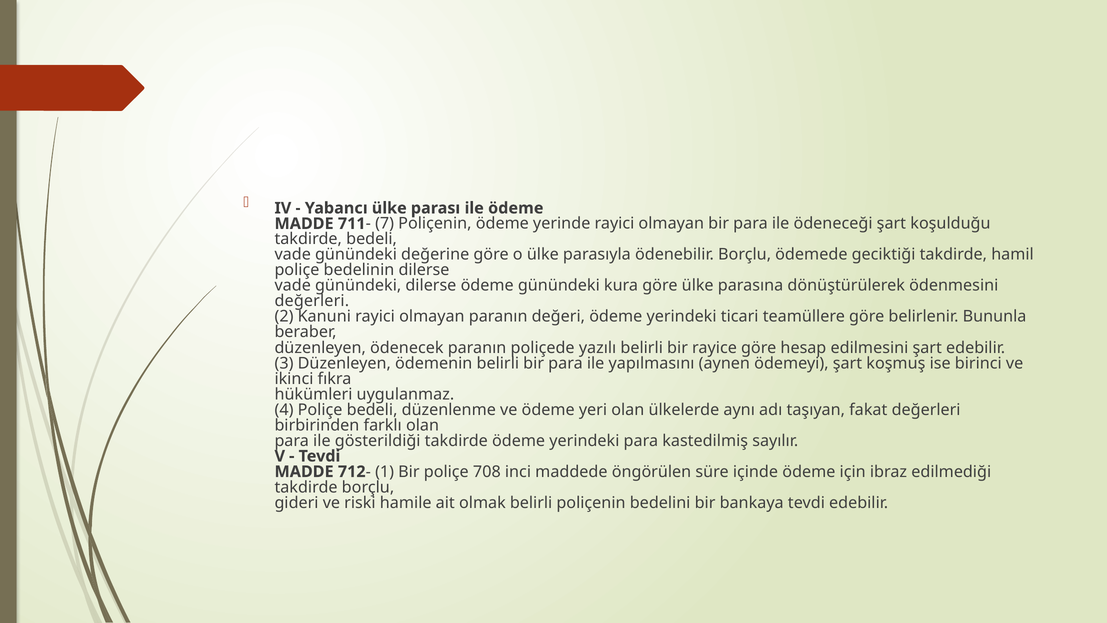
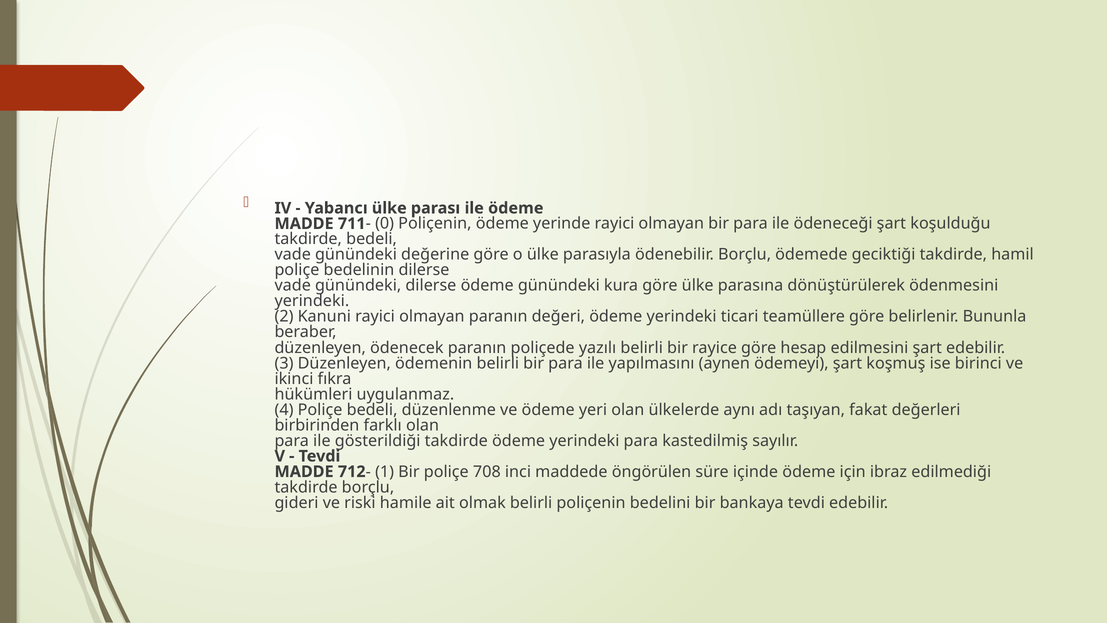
7: 7 -> 0
değerleri at (312, 301): değerleri -> yerindeki
